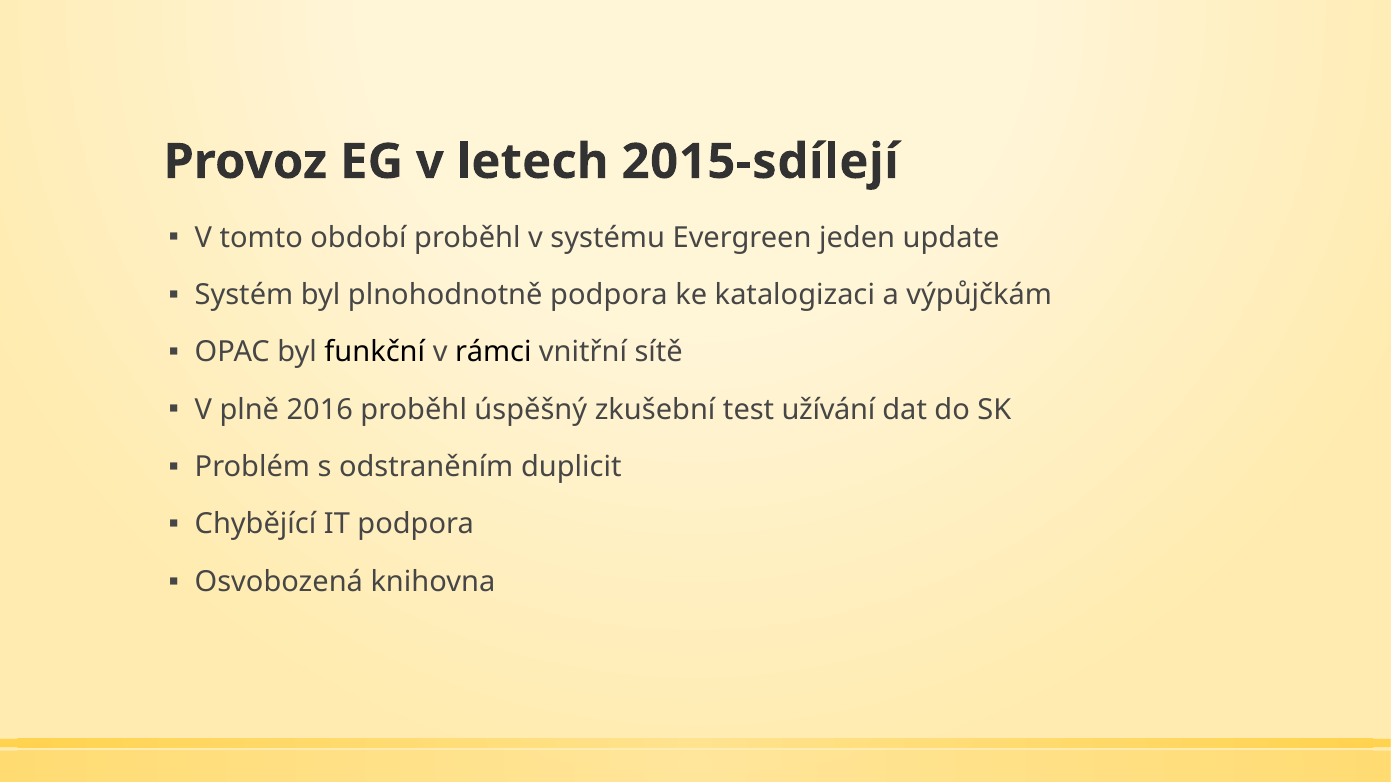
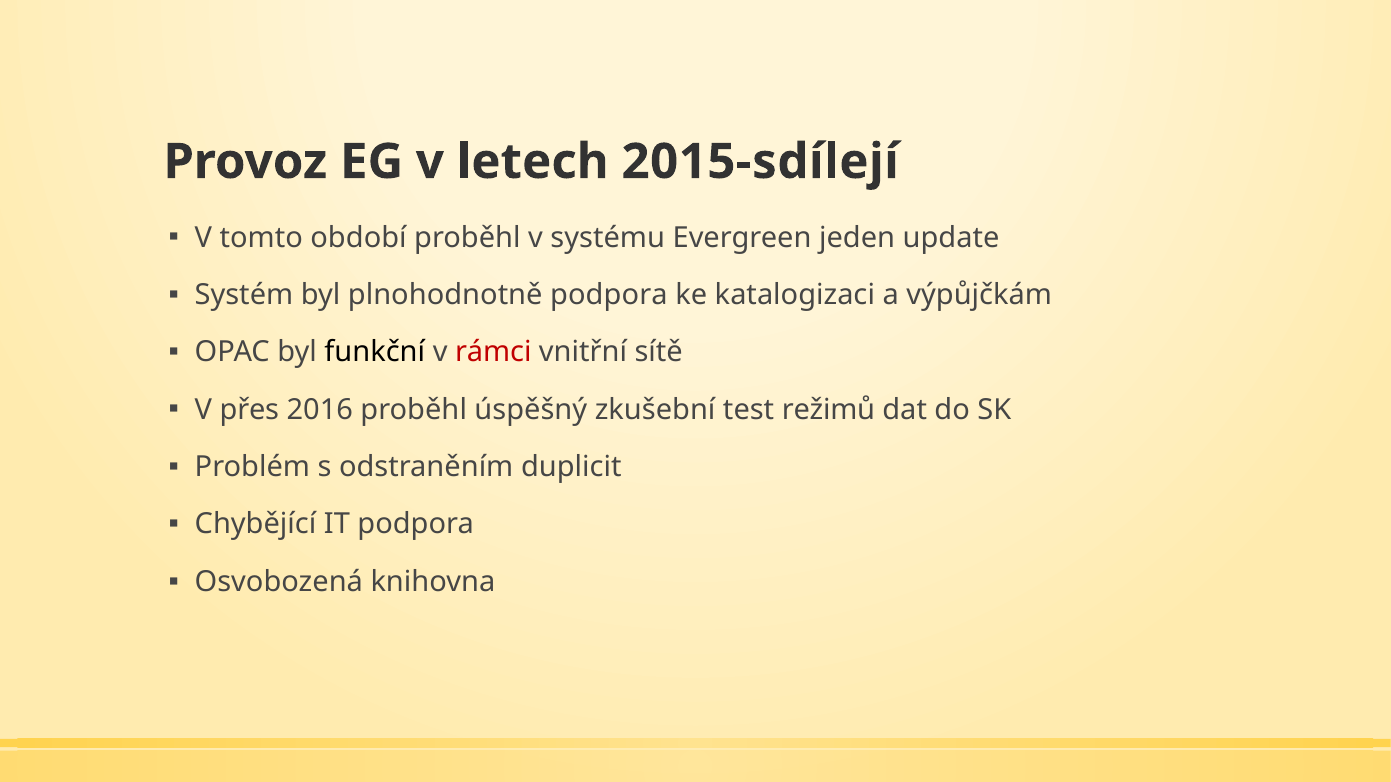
rámci colour: black -> red
plně: plně -> přes
užívání: užívání -> režimů
